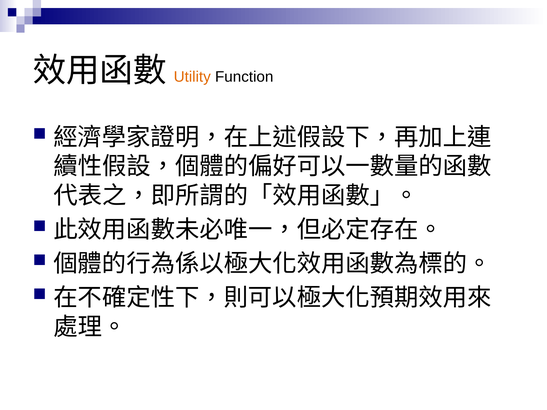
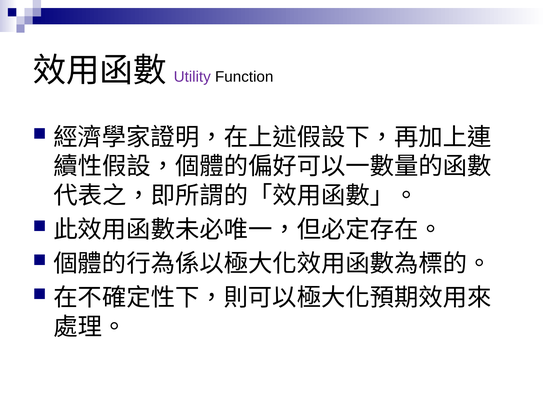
Utility colour: orange -> purple
